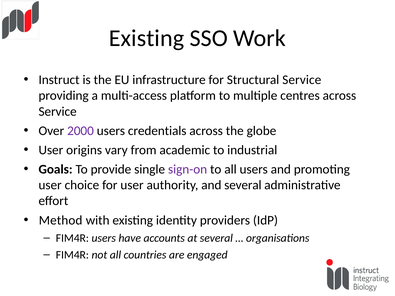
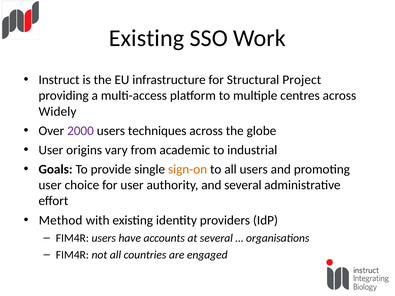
Structural Service: Service -> Project
Service at (58, 112): Service -> Widely
credentials: credentials -> techniques
sign-on colour: purple -> orange
